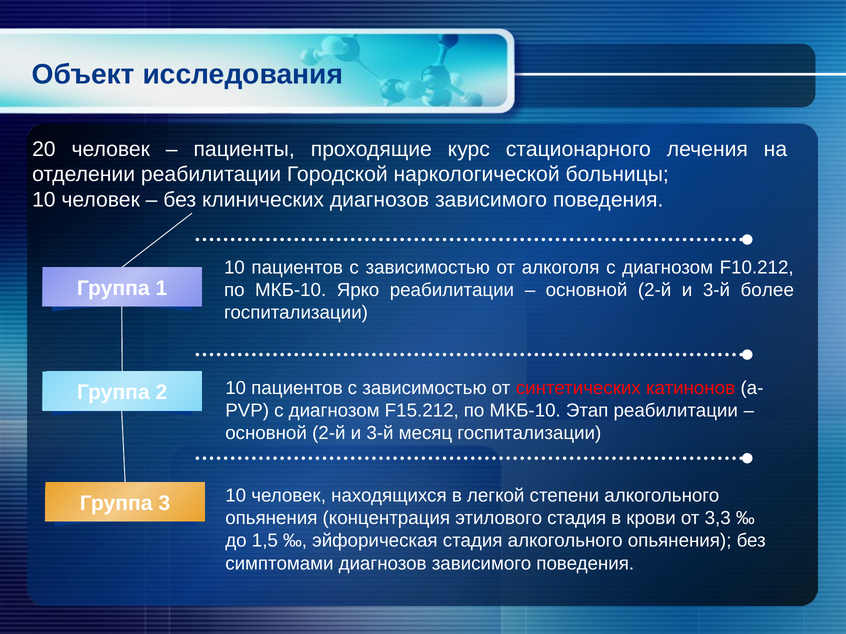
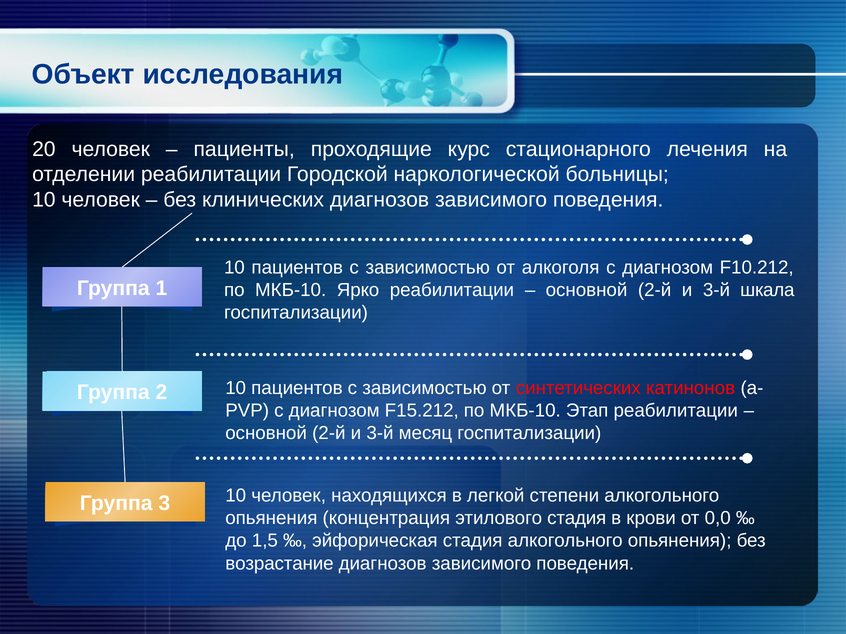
более: более -> шкала
3,3: 3,3 -> 0,0
симптомами: симптомами -> возрастание
